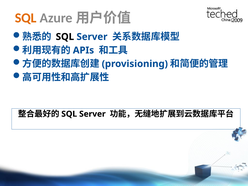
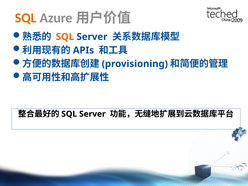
SQL at (65, 37) colour: black -> orange
